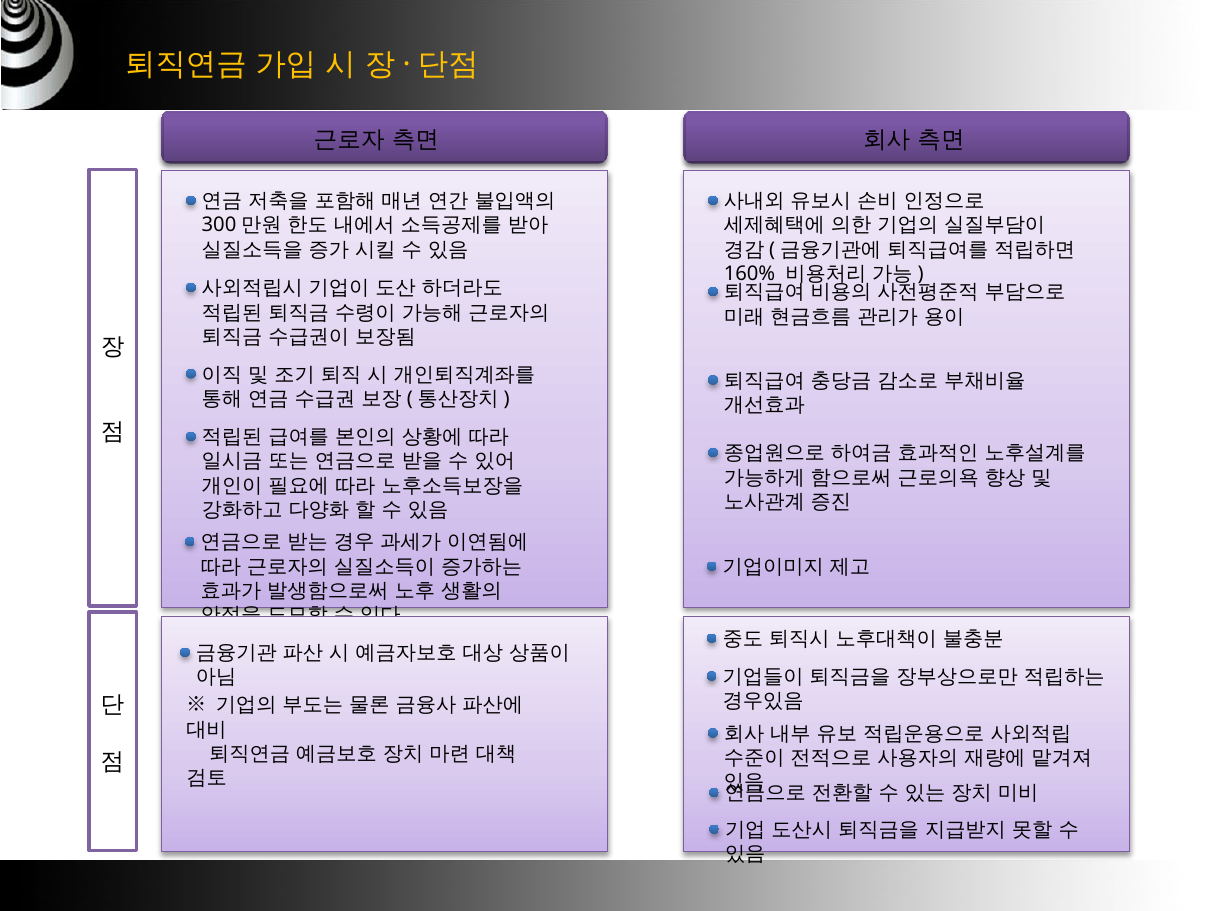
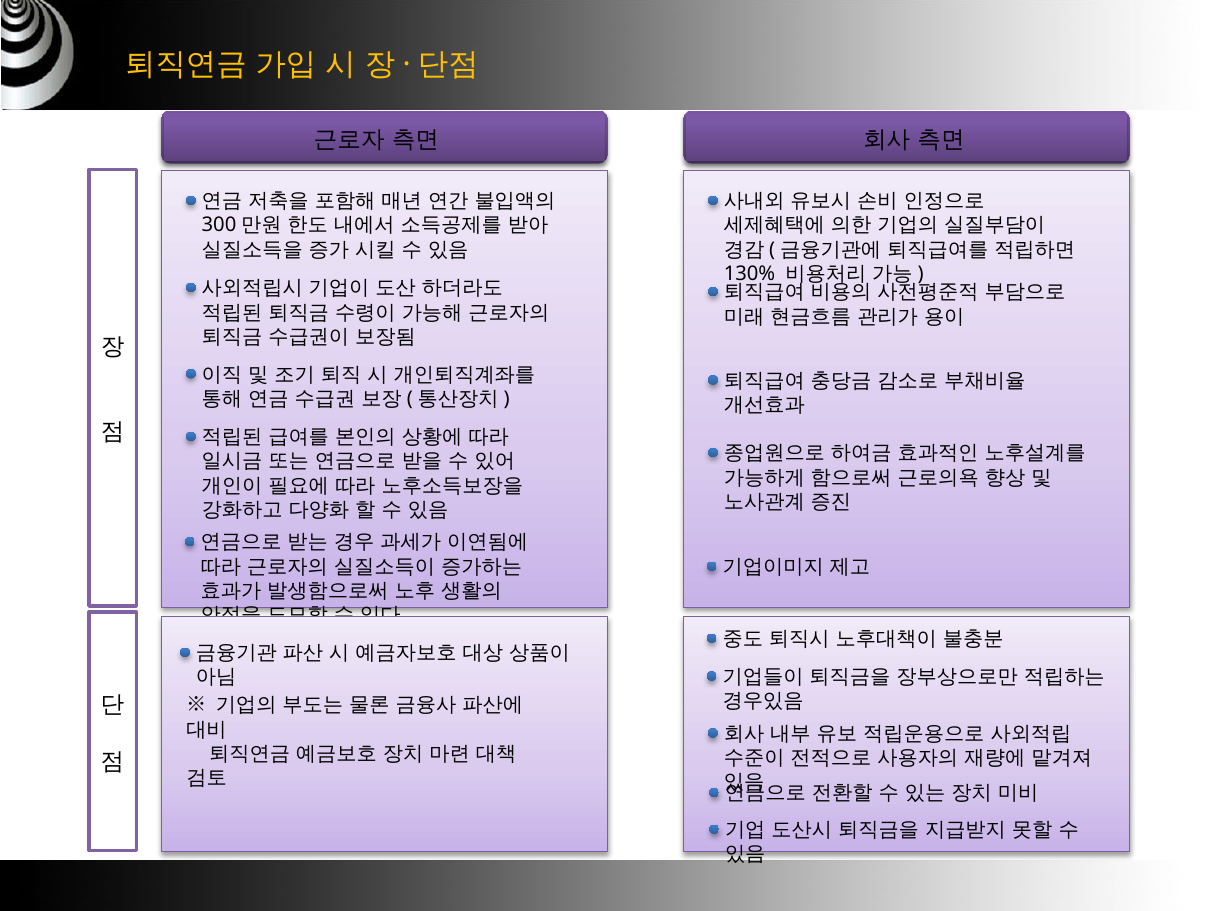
160%: 160% -> 130%
